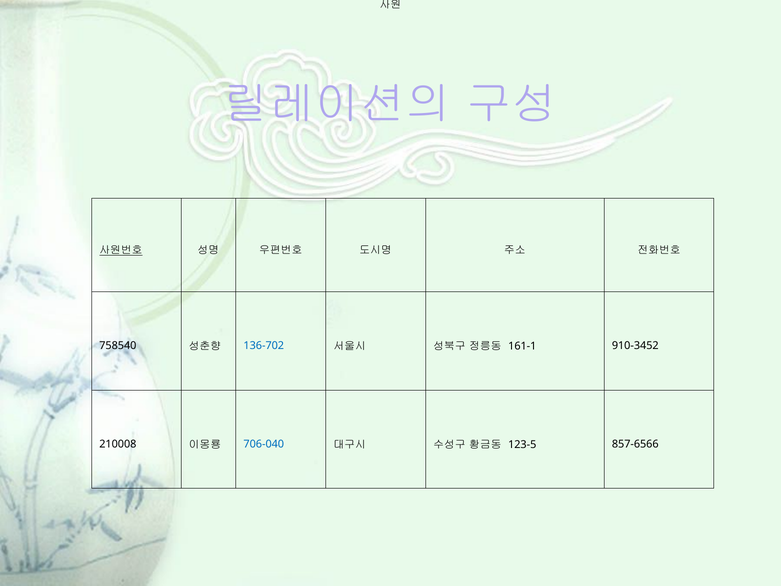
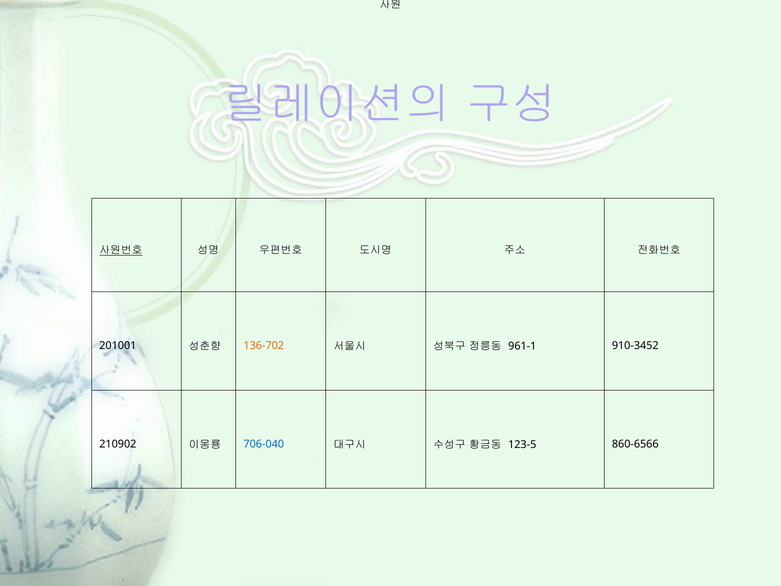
758540: 758540 -> 201001
136-702 colour: blue -> orange
161-1: 161-1 -> 961-1
210008: 210008 -> 210902
857-6566: 857-6566 -> 860-6566
